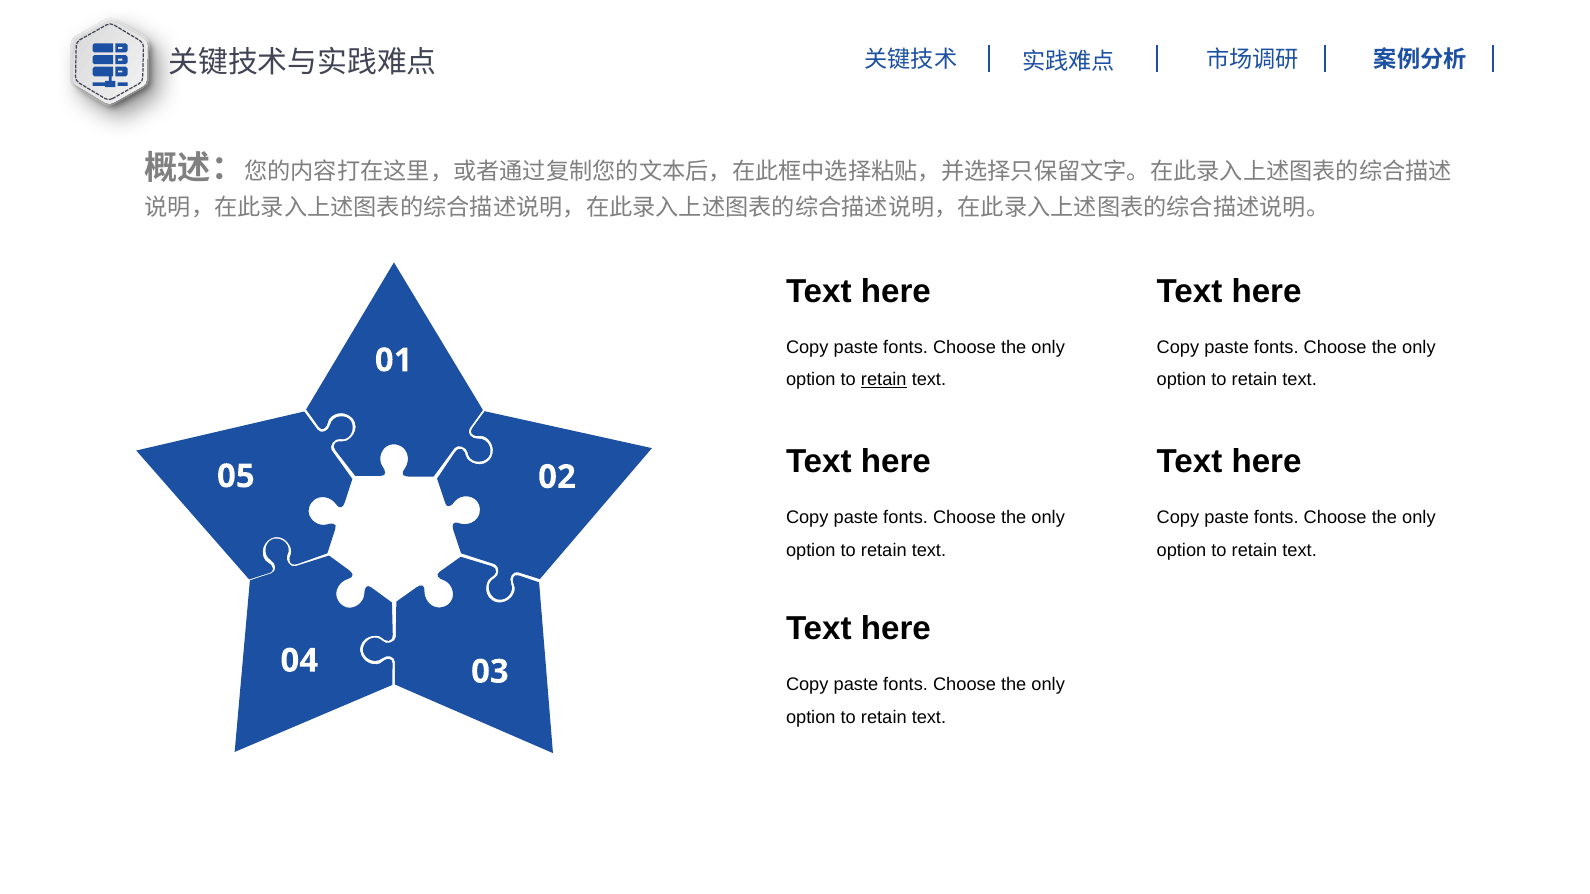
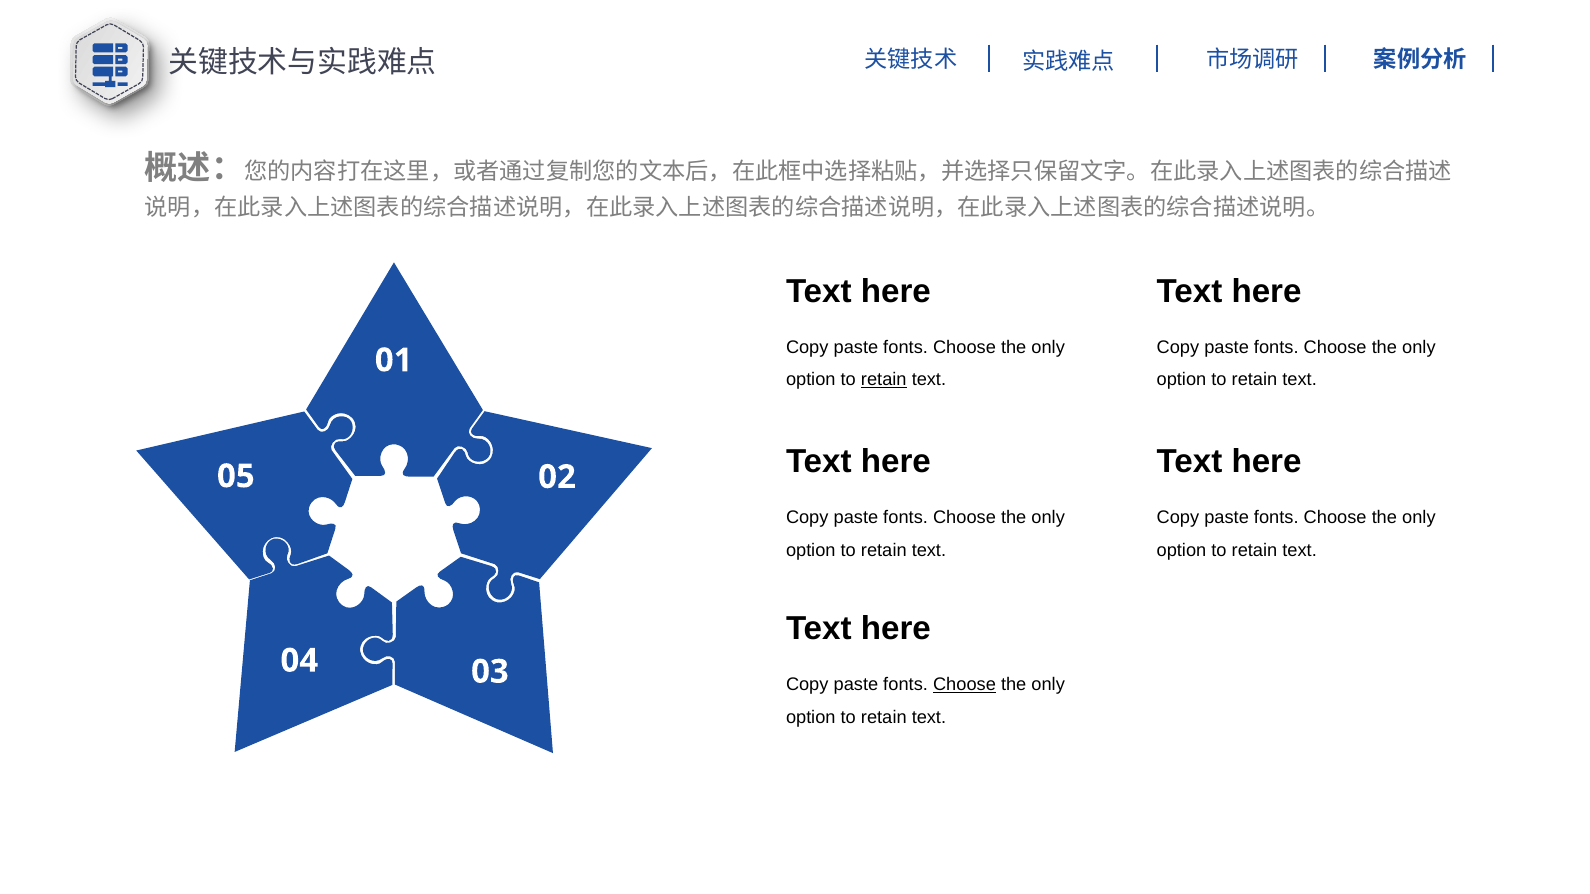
Choose at (964, 685) underline: none -> present
